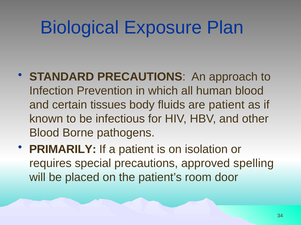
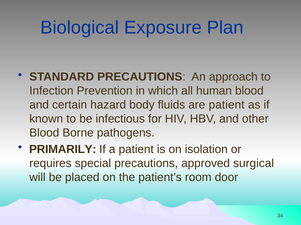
tissues: tissues -> hazard
spelling: spelling -> surgical
